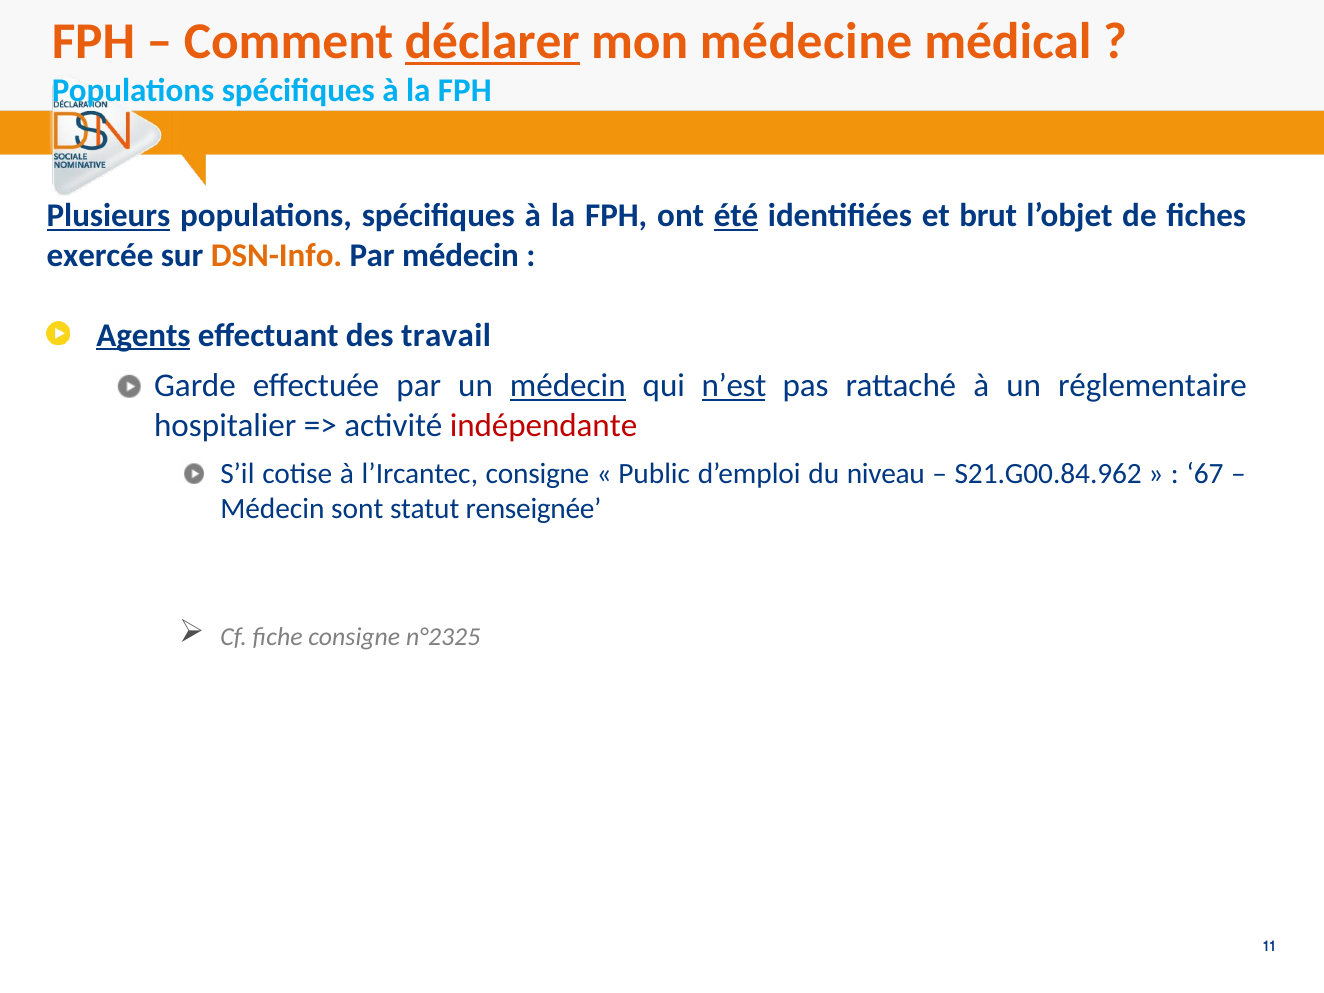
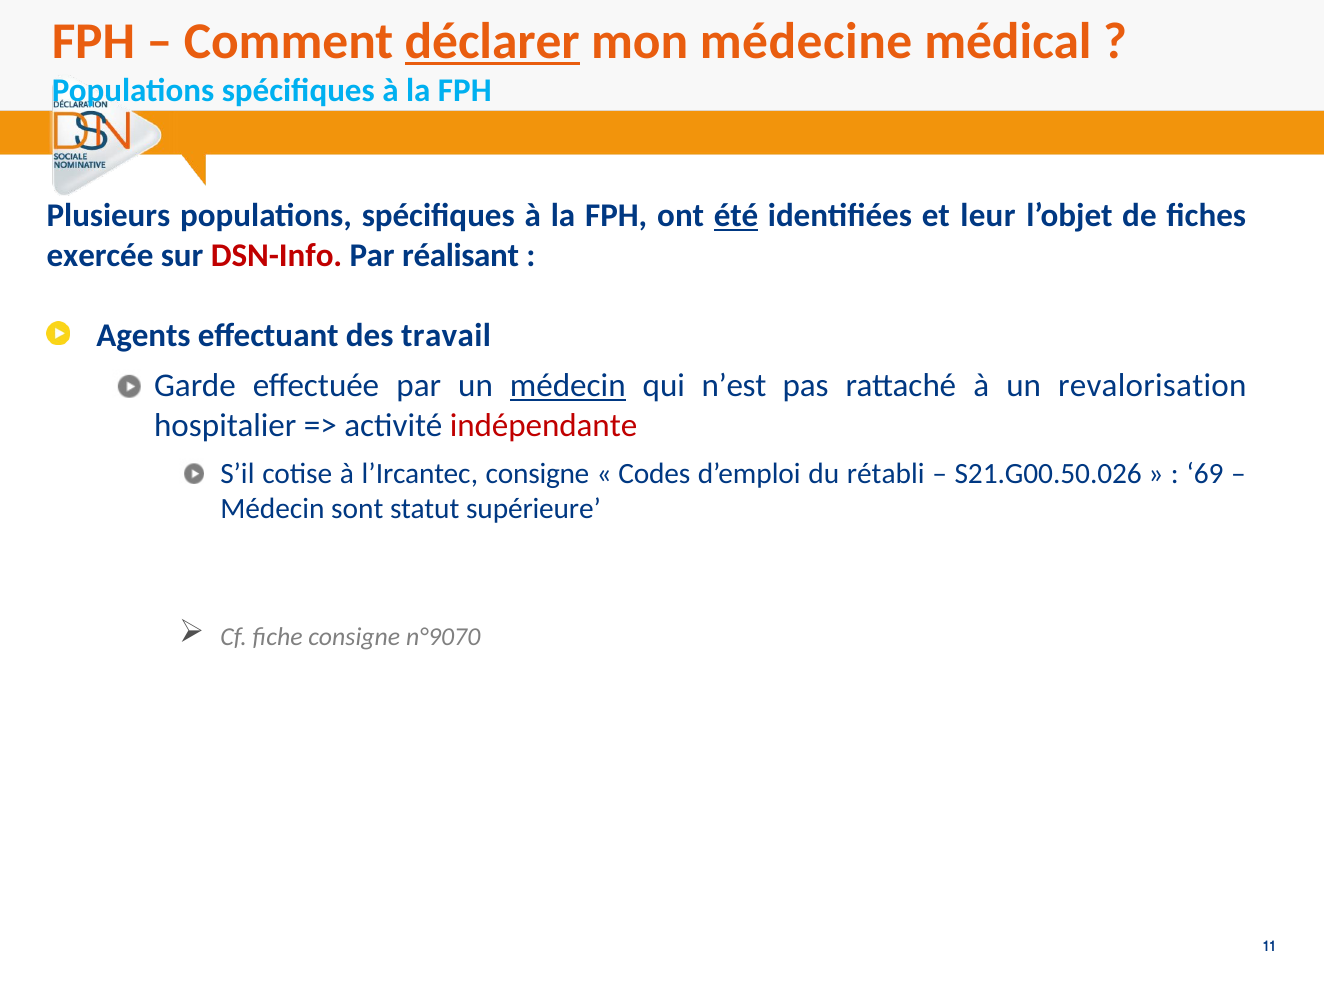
Plusieurs underline: present -> none
brut: brut -> leur
DSN-Info colour: orange -> red
Par médecin: médecin -> réalisant
Agents underline: present -> none
n’est underline: present -> none
réglementaire: réglementaire -> revalorisation
Public: Public -> Codes
niveau: niveau -> rétabli
S21.G00.84.962: S21.G00.84.962 -> S21.G00.50.026
67: 67 -> 69
renseignée: renseignée -> supérieure
n°2325: n°2325 -> n°9070
